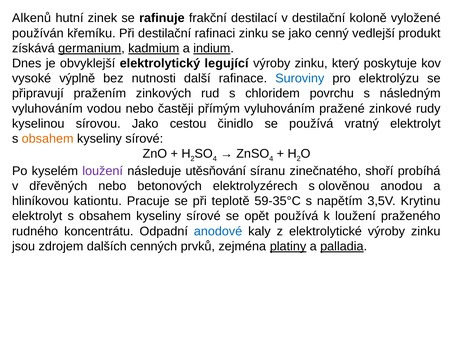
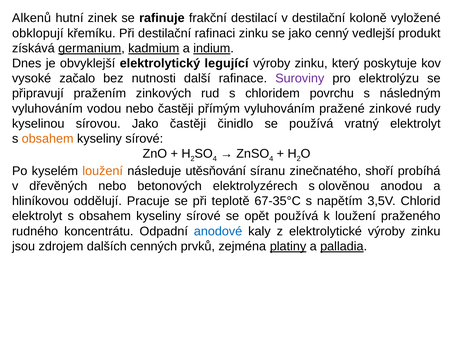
používán: používán -> obklopují
výplně: výplně -> začalo
Suroviny colour: blue -> purple
Jako cestou: cestou -> častěji
loužení at (103, 171) colour: purple -> orange
kationtu: kationtu -> oddělují
59-35°C: 59-35°C -> 67-35°C
Krytinu: Krytinu -> Chlorid
